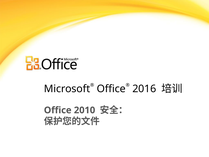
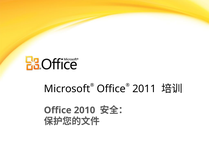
2016: 2016 -> 2011
